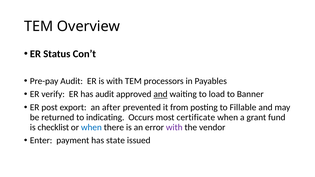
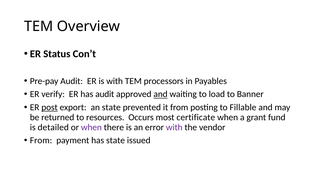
post underline: none -> present
an after: after -> state
indicating: indicating -> resources
checklist: checklist -> detailed
when at (91, 127) colour: blue -> purple
Enter at (41, 141): Enter -> From
